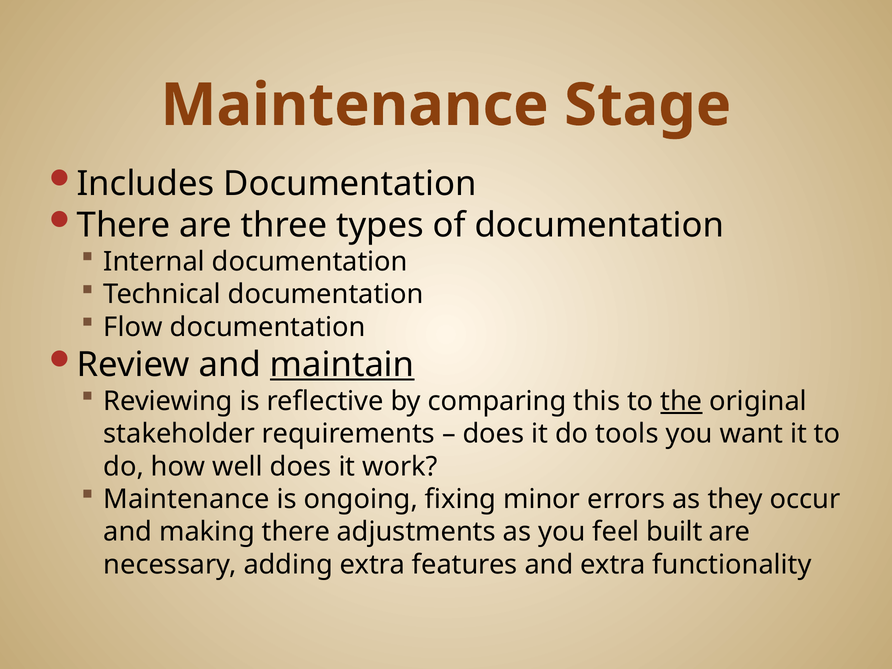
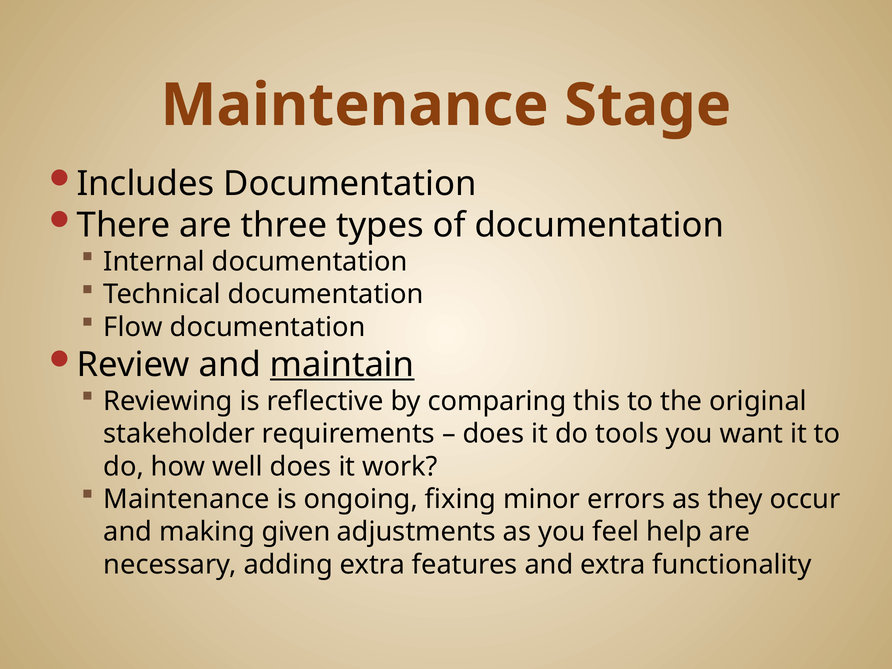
the underline: present -> none
making there: there -> given
built: built -> help
